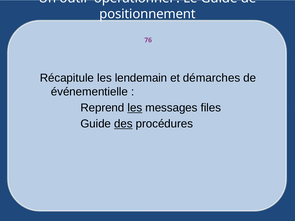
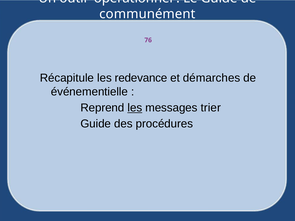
positionnement: positionnement -> communément
lendemain: lendemain -> redevance
files: files -> trier
des underline: present -> none
